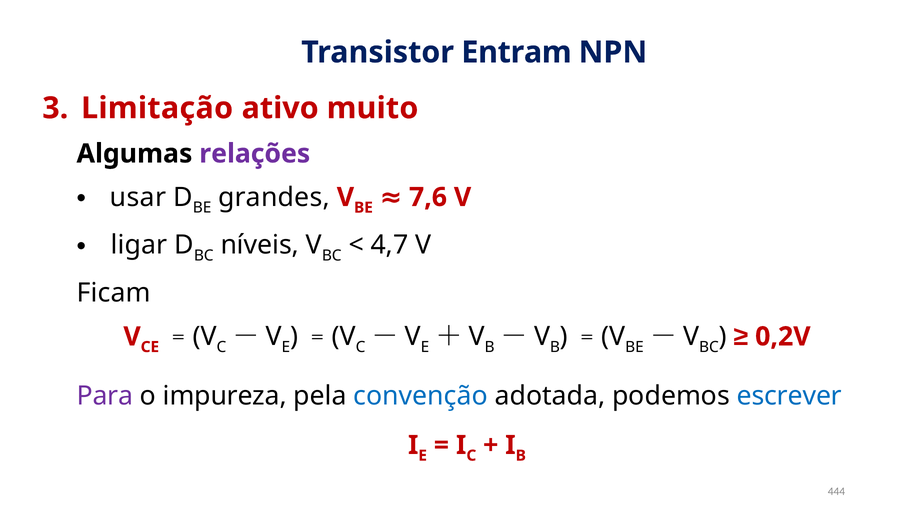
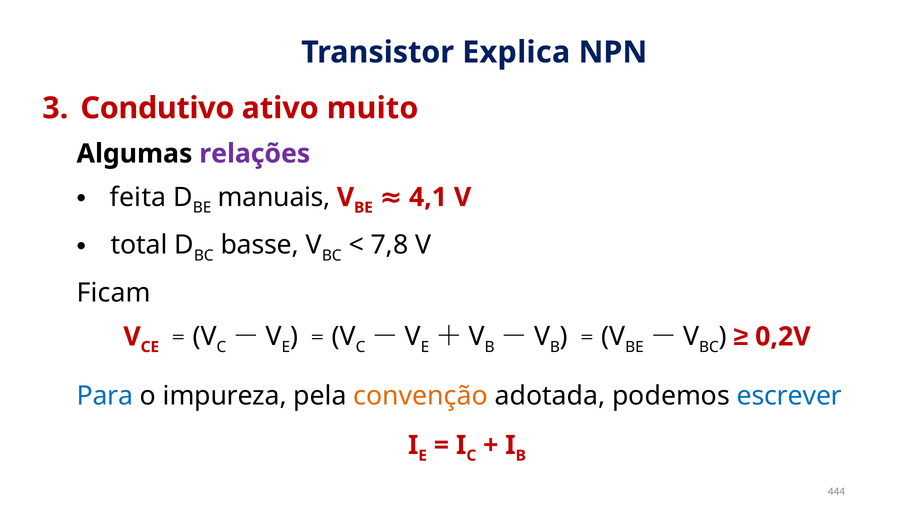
Entram: Entram -> Explica
Limitação: Limitação -> Condutivo
usar: usar -> feita
grandes: grandes -> manuais
7,6: 7,6 -> 4,1
ligar: ligar -> total
níveis: níveis -> basse
4,7: 4,7 -> 7,8
Para colour: purple -> blue
convenção colour: blue -> orange
